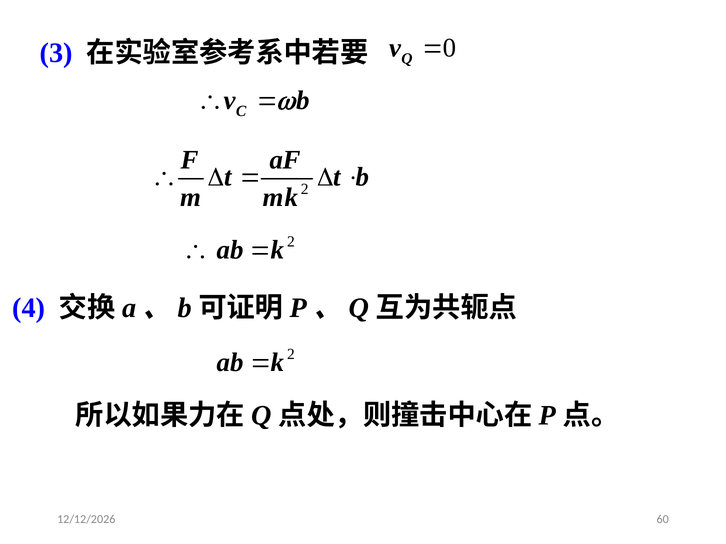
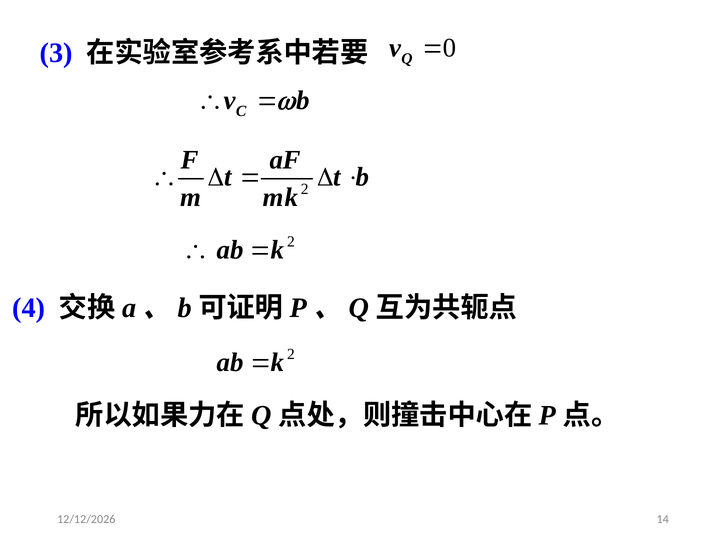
60: 60 -> 14
